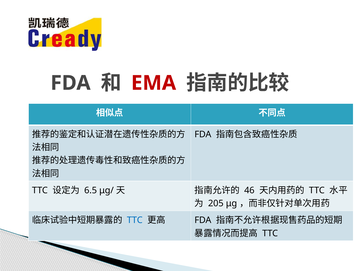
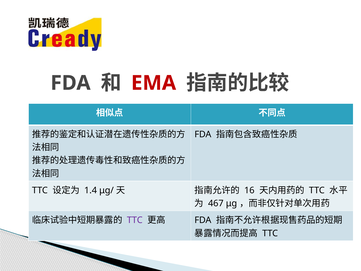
6.5: 6.5 -> 1.4
46: 46 -> 16
205: 205 -> 467
TTC at (135, 220) colour: blue -> purple
